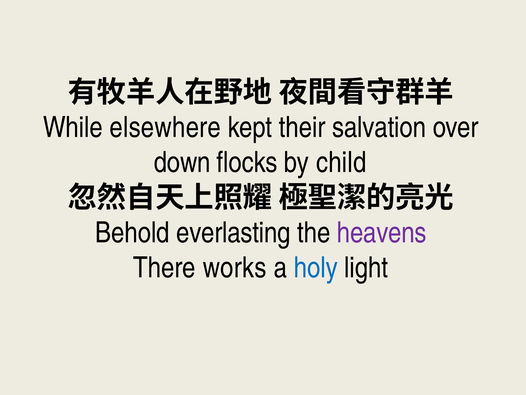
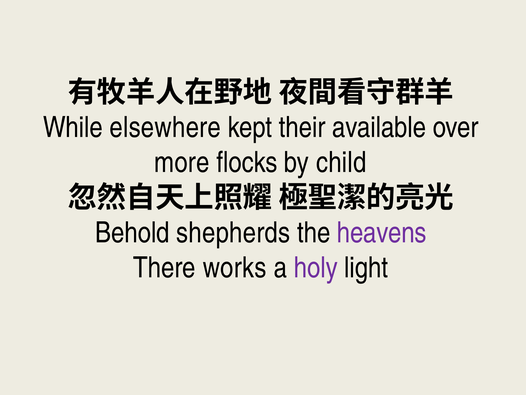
salvation: salvation -> available
down: down -> more
everlasting: everlasting -> shepherds
holy colour: blue -> purple
